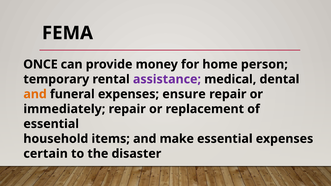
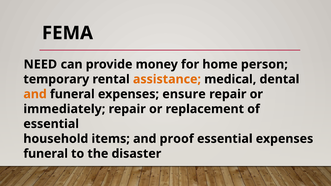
ONCE: ONCE -> NEED
assistance colour: purple -> orange
make: make -> proof
certain at (46, 154): certain -> funeral
